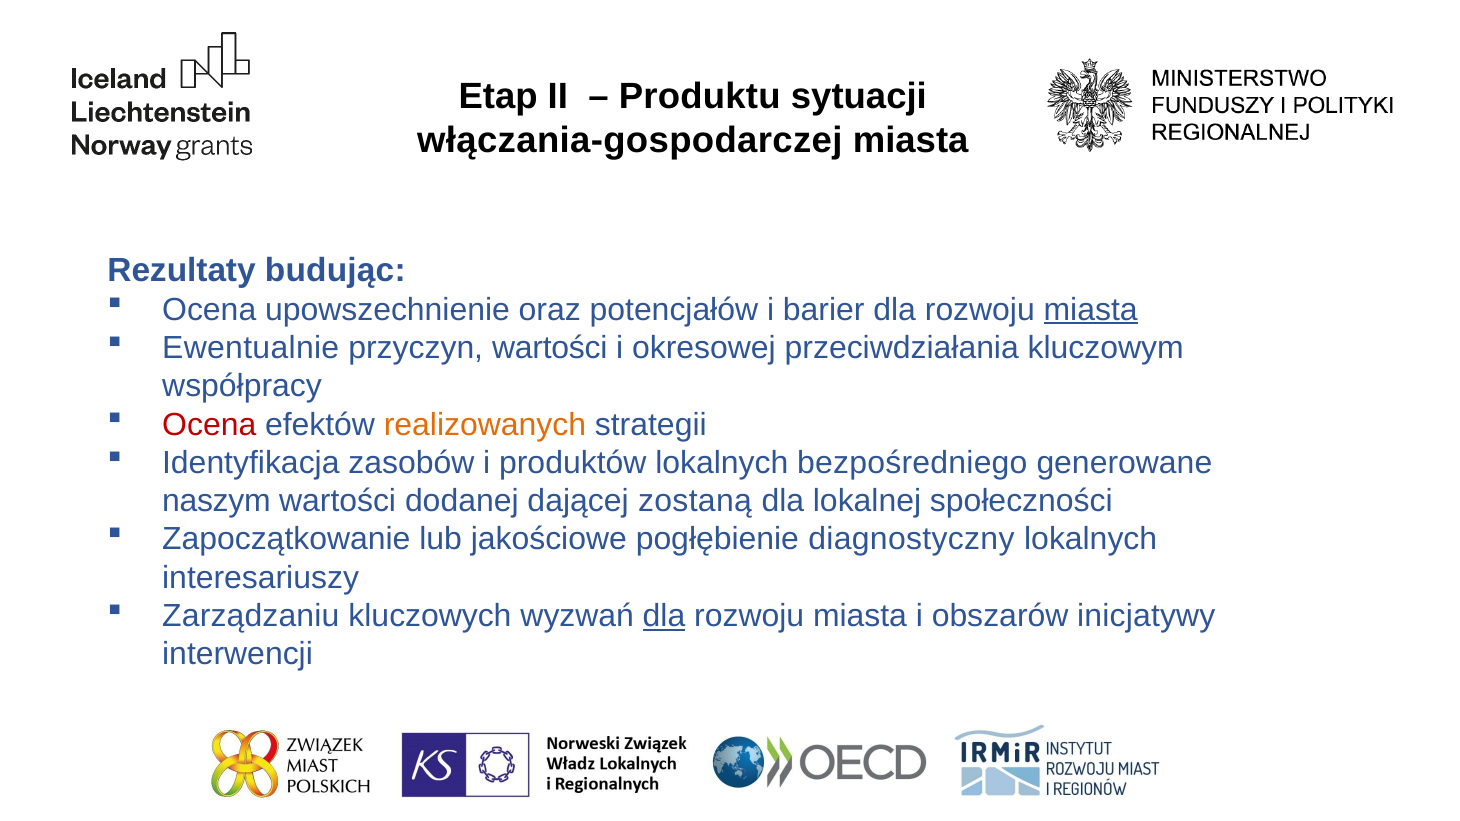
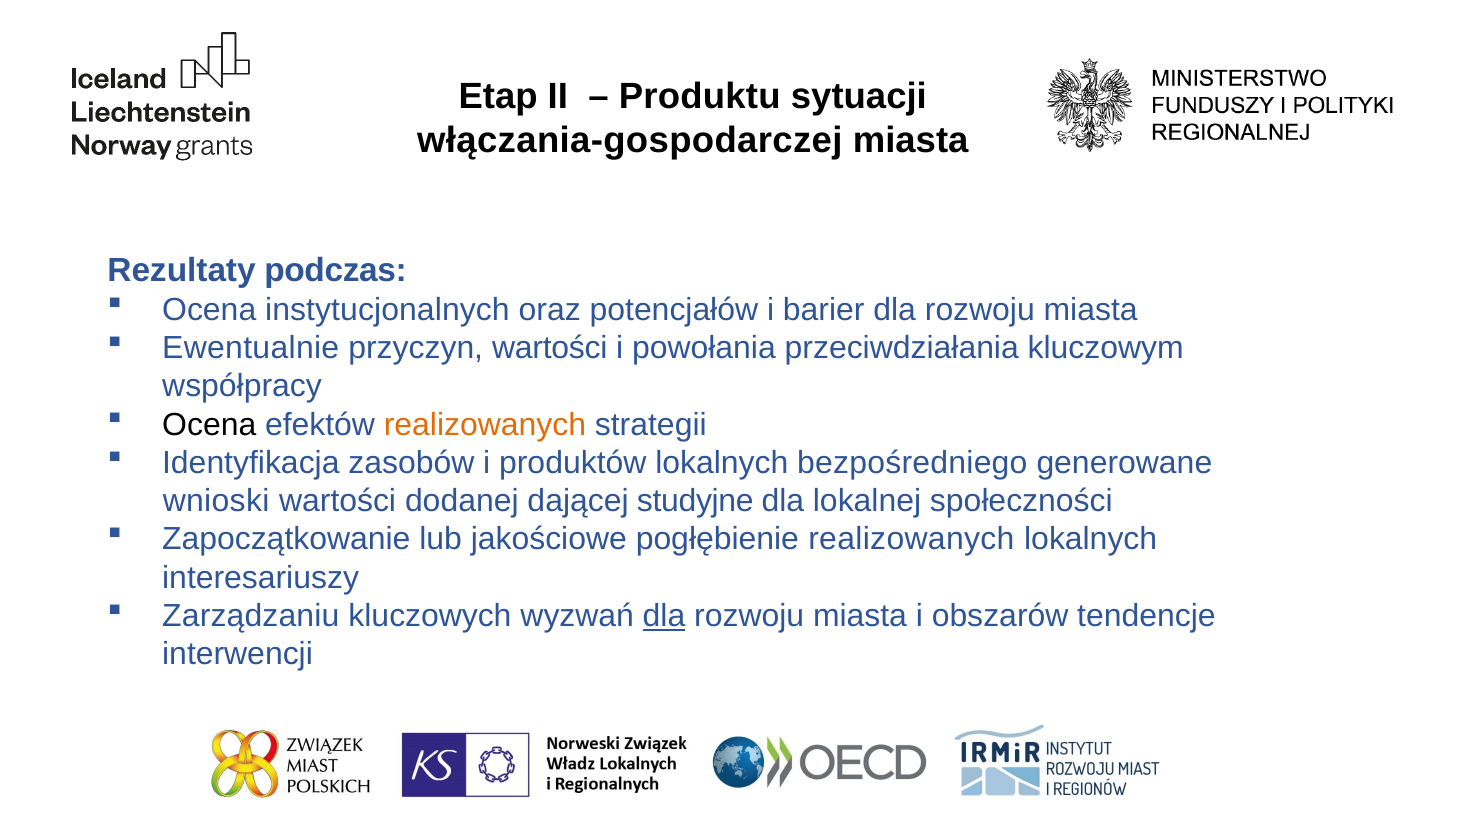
budując: budując -> podczas
upowszechnienie: upowszechnienie -> instytucjonalnych
miasta at (1091, 310) underline: present -> none
okresowej: okresowej -> powołania
Ocena at (209, 425) colour: red -> black
naszym: naszym -> wnioski
zostaną: zostaną -> studyjne
pogłębienie diagnostyczny: diagnostyczny -> realizowanych
inicjatywy: inicjatywy -> tendencje
